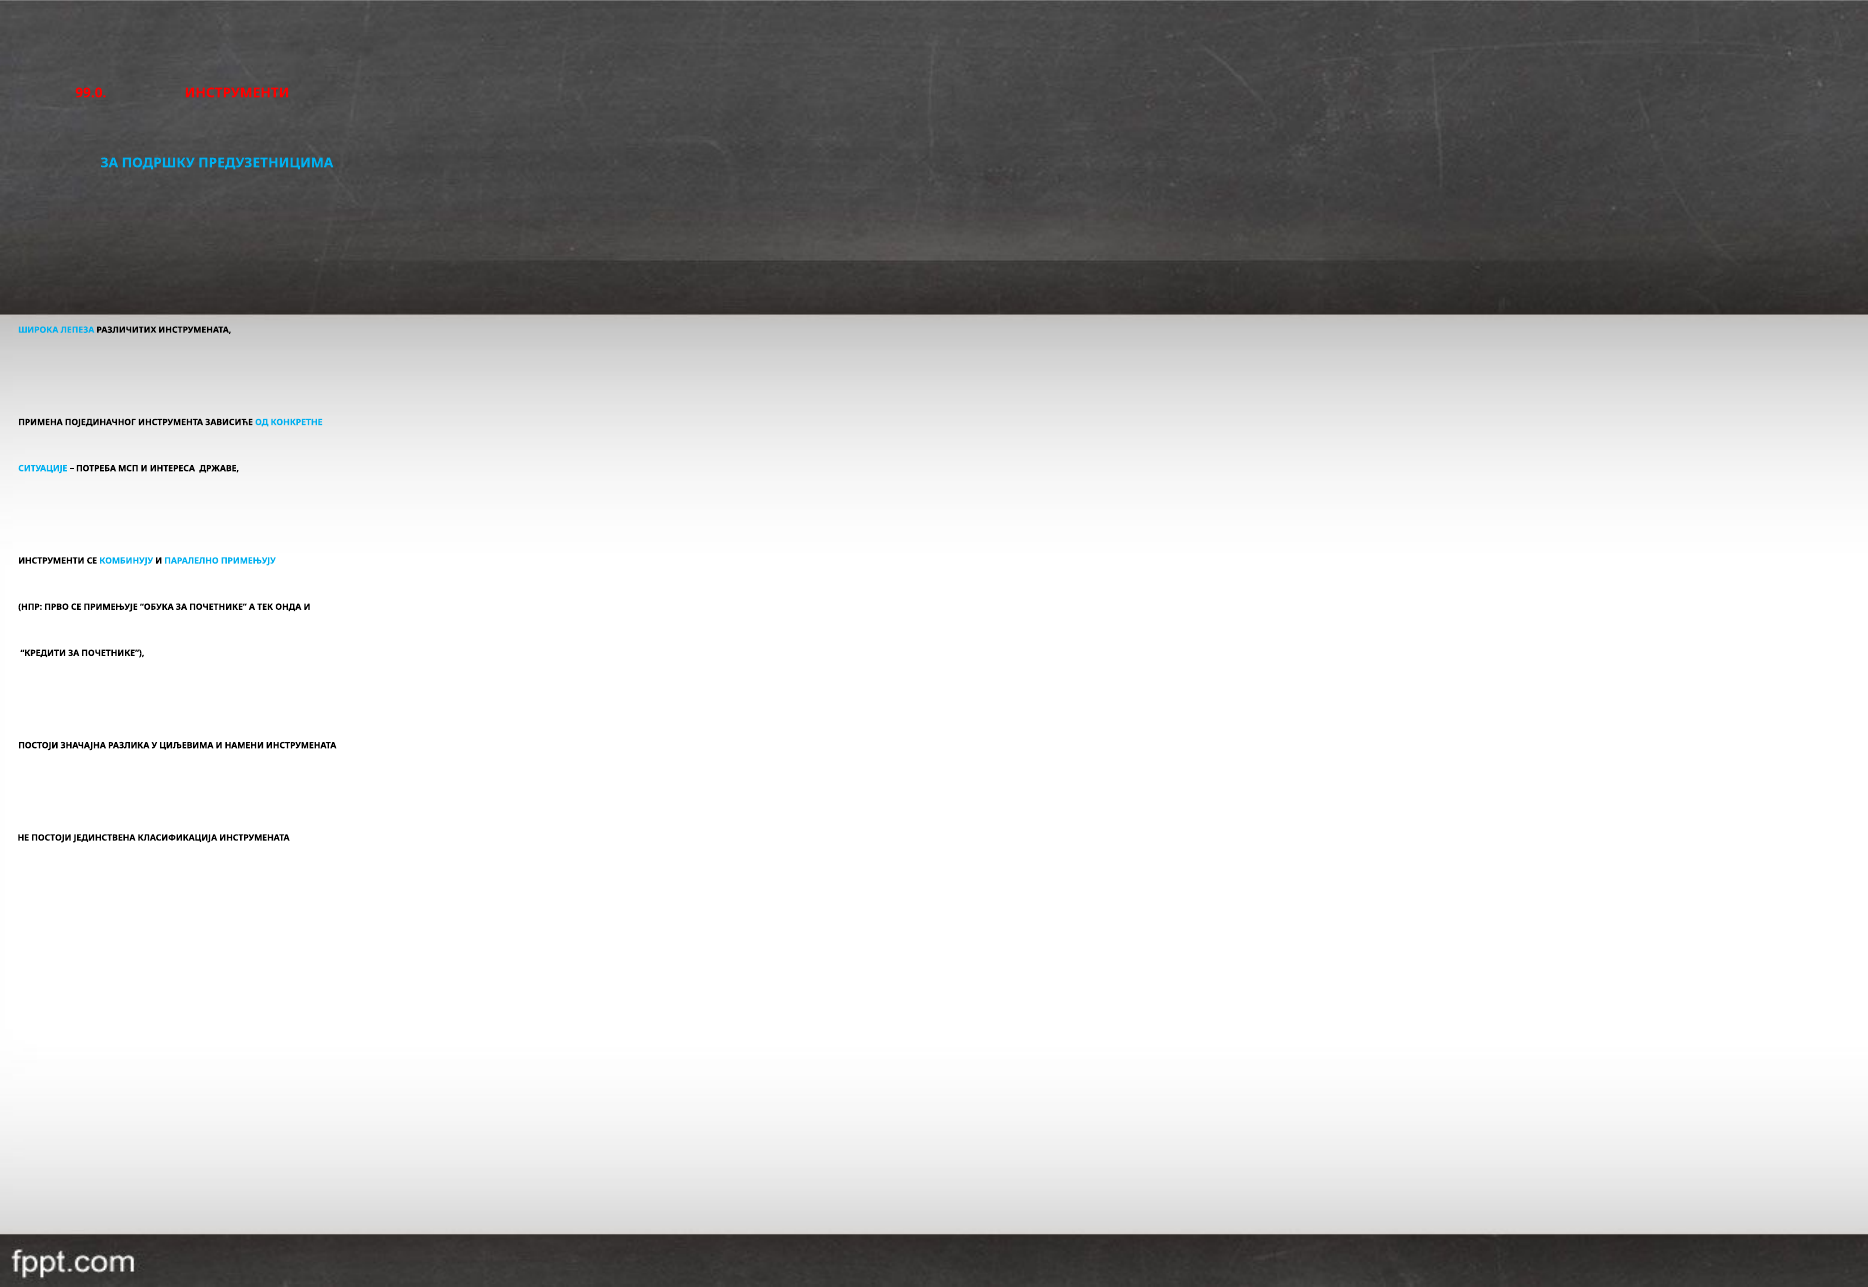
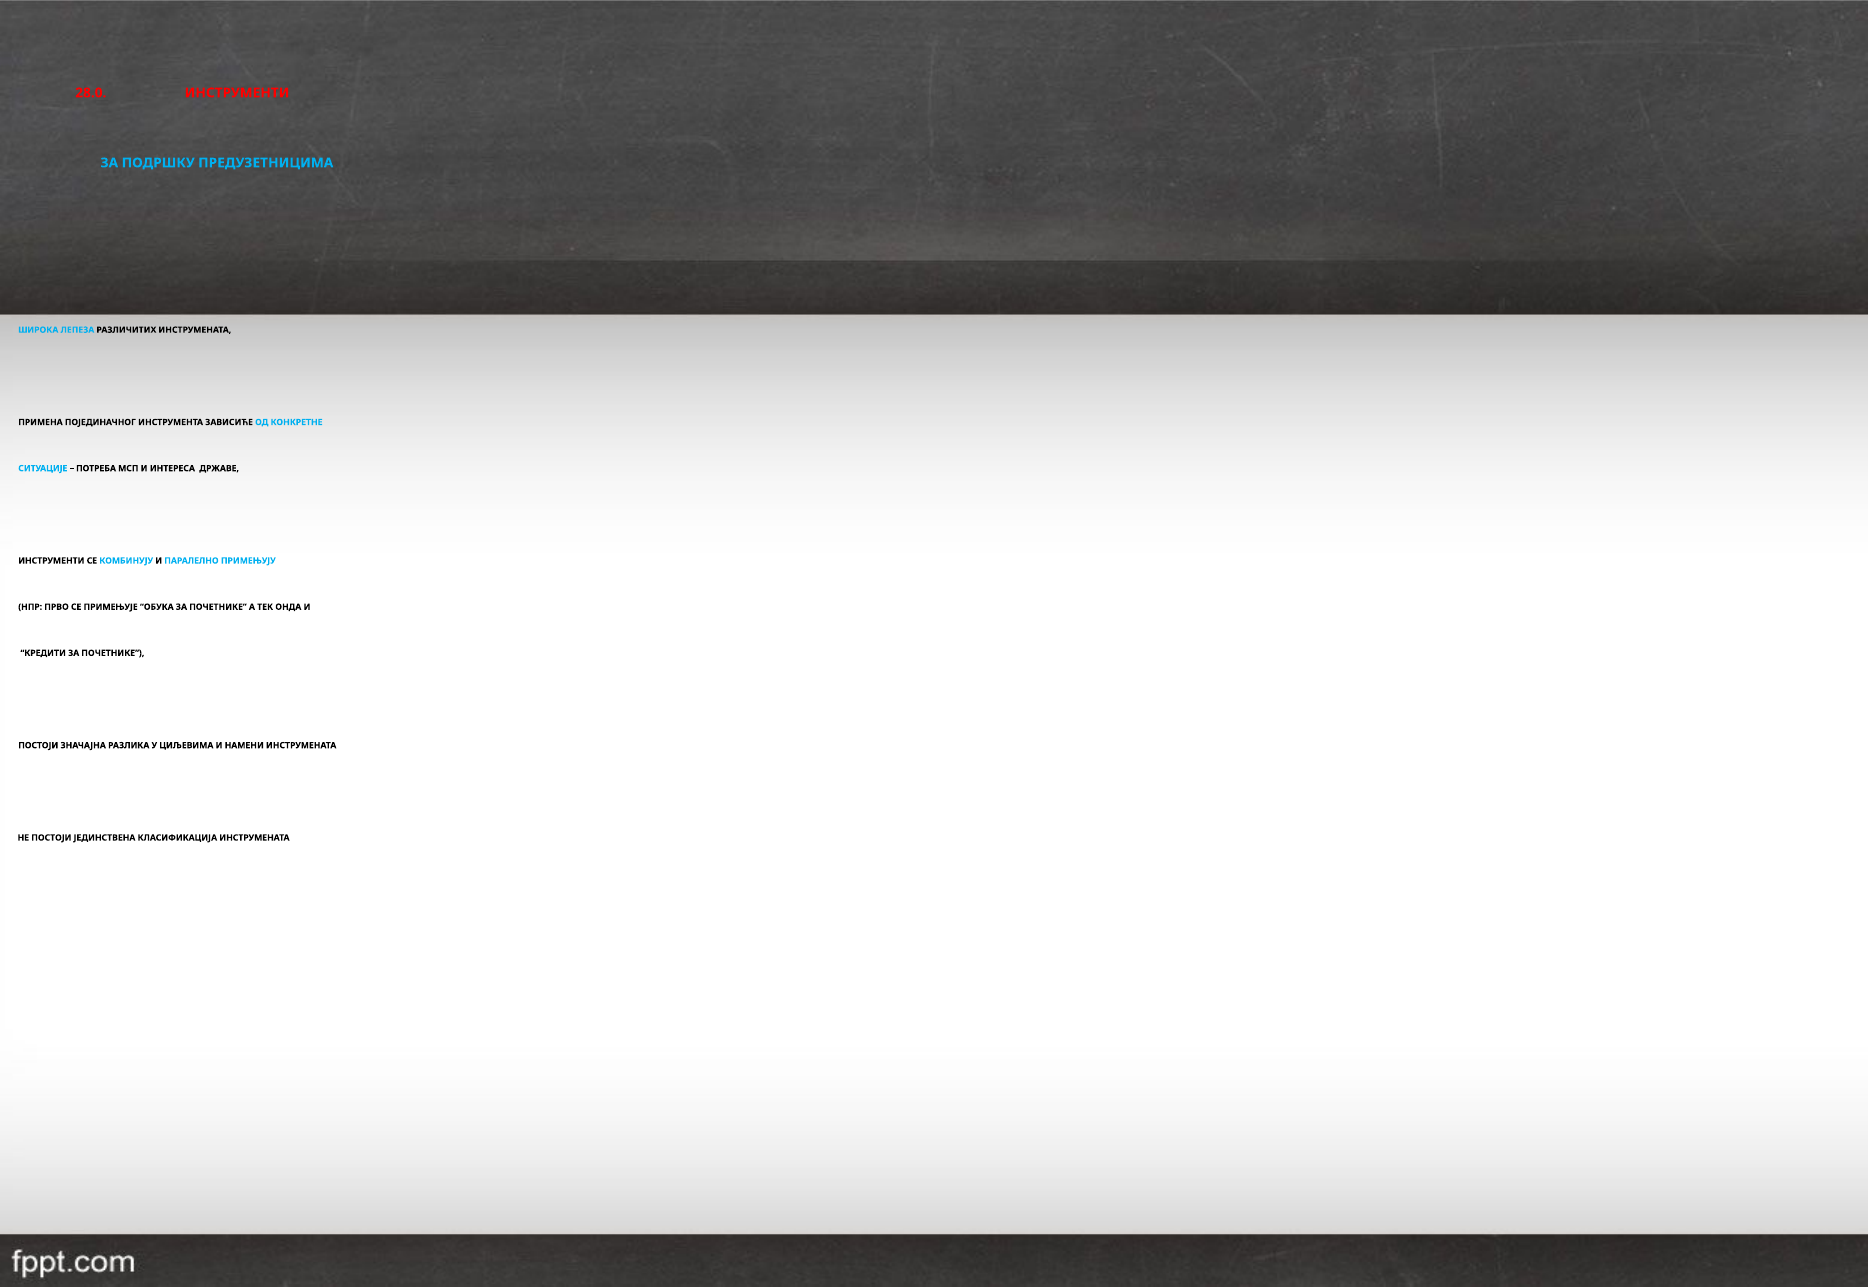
99.0: 99.0 -> 28.0
